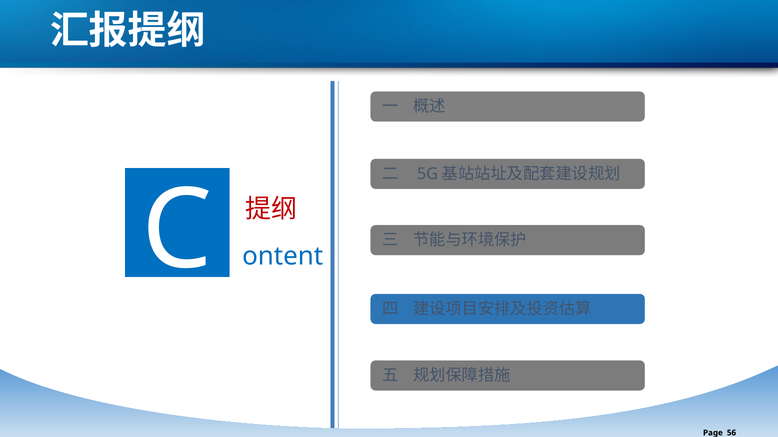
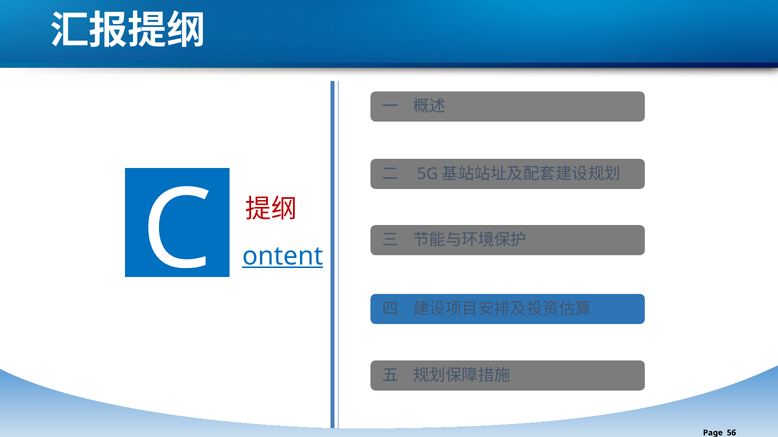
ontent underline: none -> present
